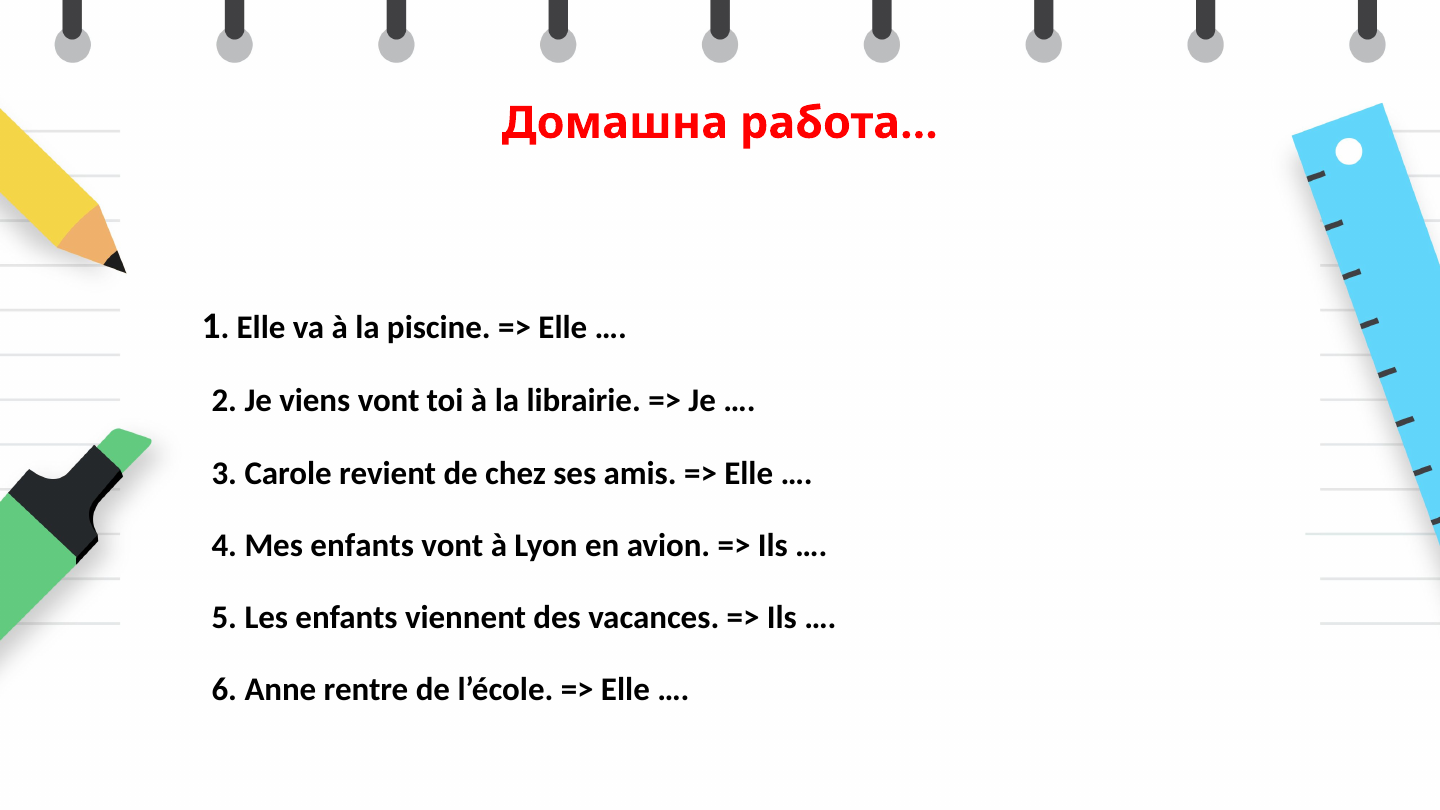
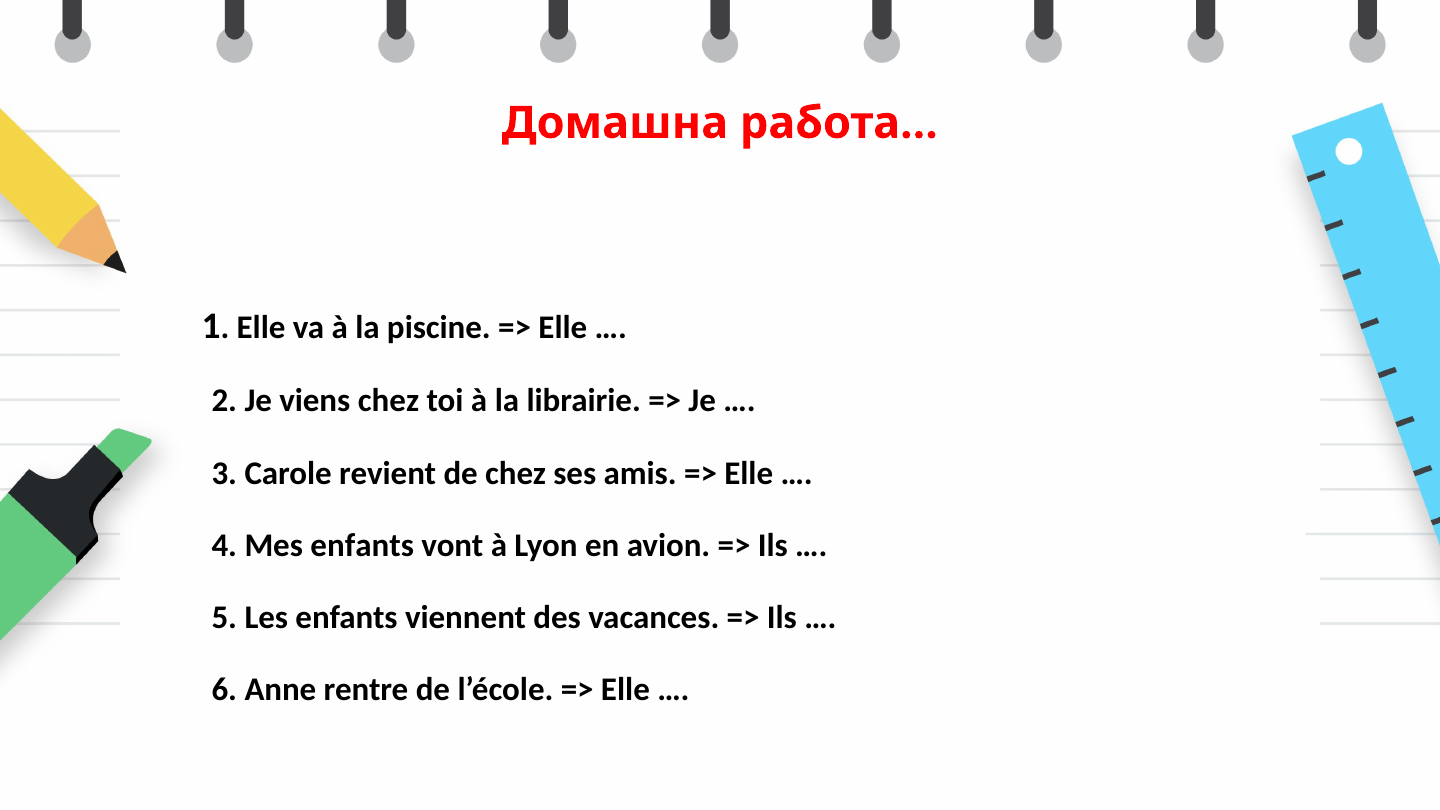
viens vont: vont -> chez
